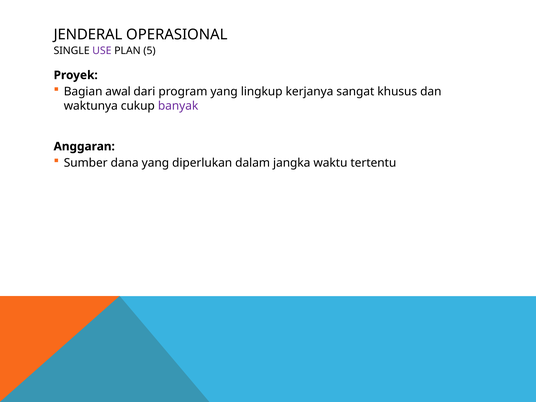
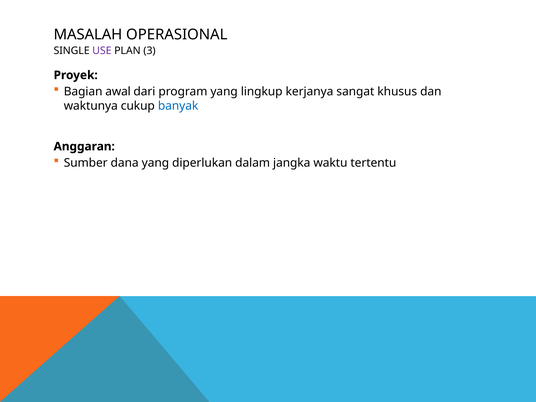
JENDERAL: JENDERAL -> MASALAH
5: 5 -> 3
banyak colour: purple -> blue
